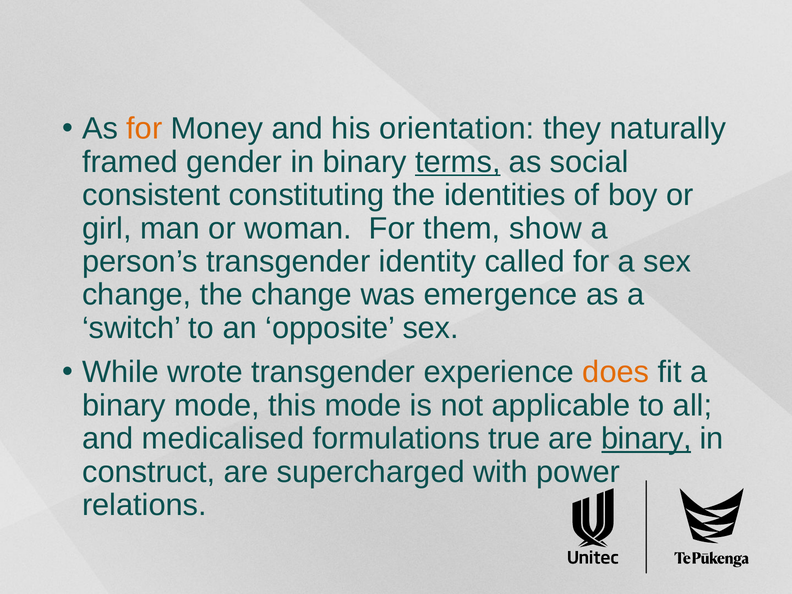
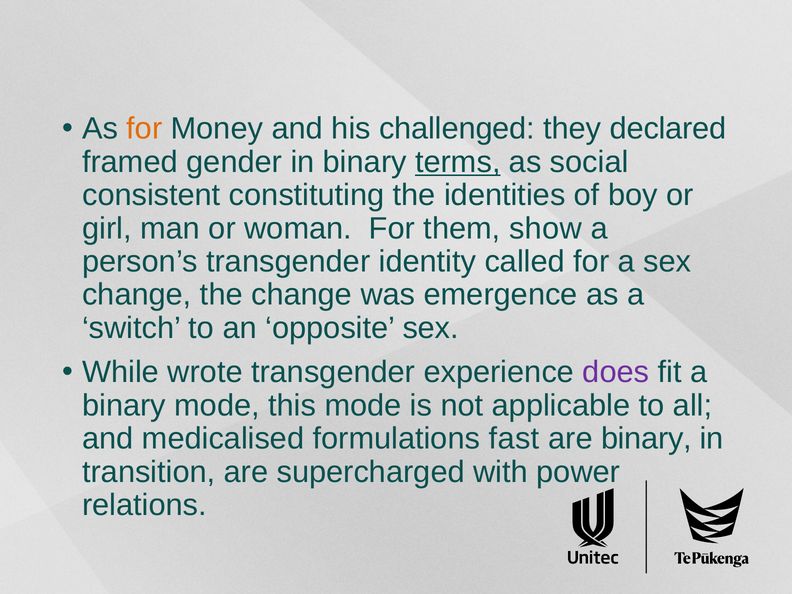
orientation: orientation -> challenged
naturally: naturally -> declared
does colour: orange -> purple
true: true -> fast
binary at (646, 439) underline: present -> none
construct: construct -> transition
